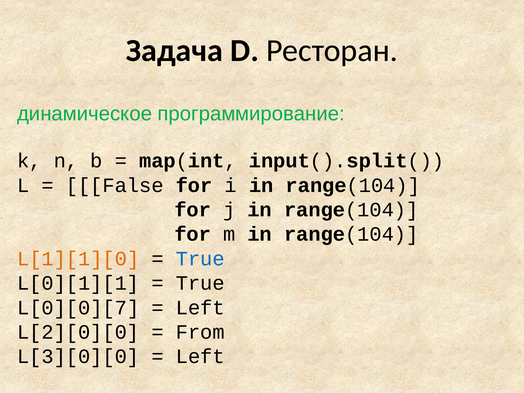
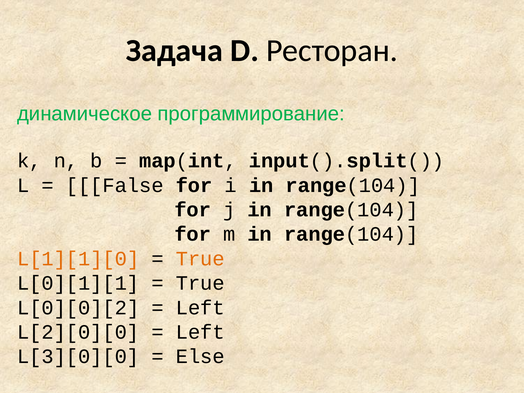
True at (200, 259) colour: blue -> orange
L[0][0][7: L[0][0][7 -> L[0][0][2
From at (200, 332): From -> Left
Left at (200, 357): Left -> Else
